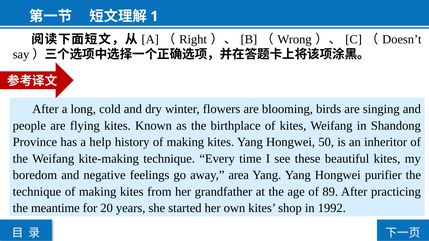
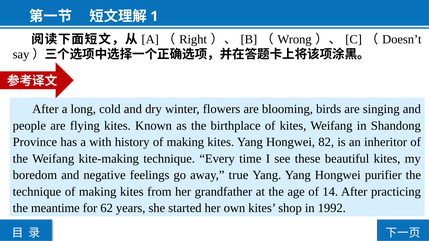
help: help -> with
50: 50 -> 82
area: area -> true
89: 89 -> 14
20: 20 -> 62
